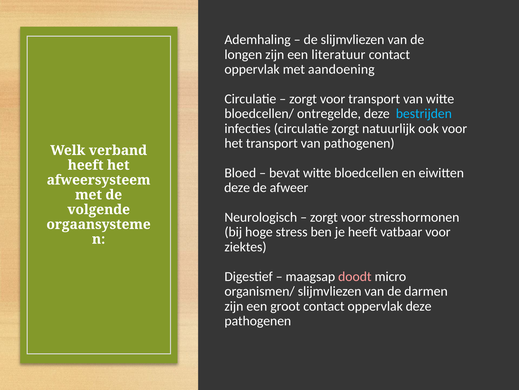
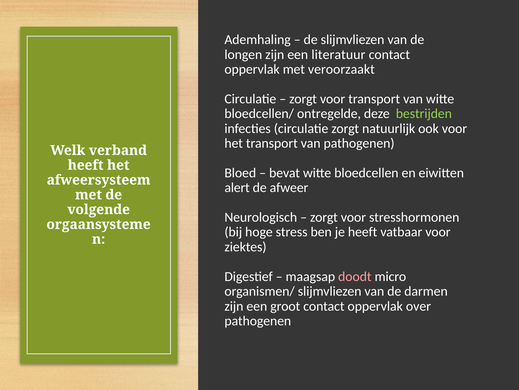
aandoening: aandoening -> veroorzaakt
bestrijden colour: light blue -> light green
deze at (237, 187): deze -> alert
oppervlak deze: deze -> over
